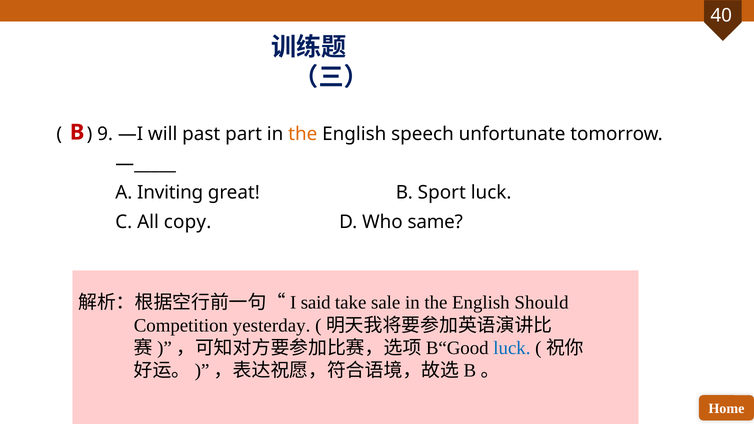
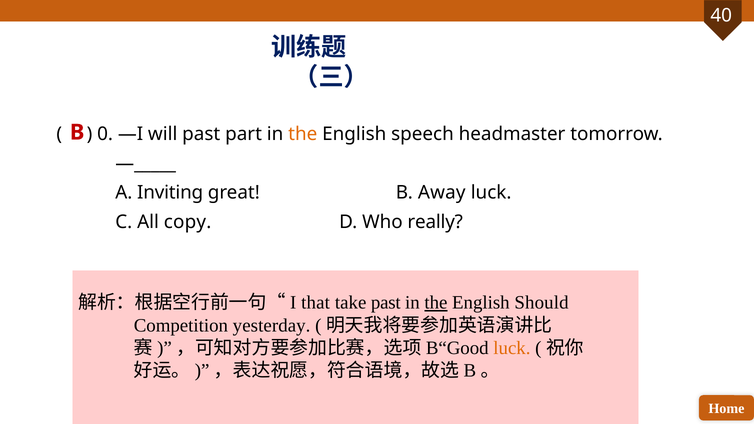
9: 9 -> 0
unfortunate: unfortunate -> headmaster
Sport: Sport -> Away
same: same -> really
said: said -> that
take sale: sale -> past
the at (436, 303) underline: none -> present
luck at (512, 348) colour: blue -> orange
